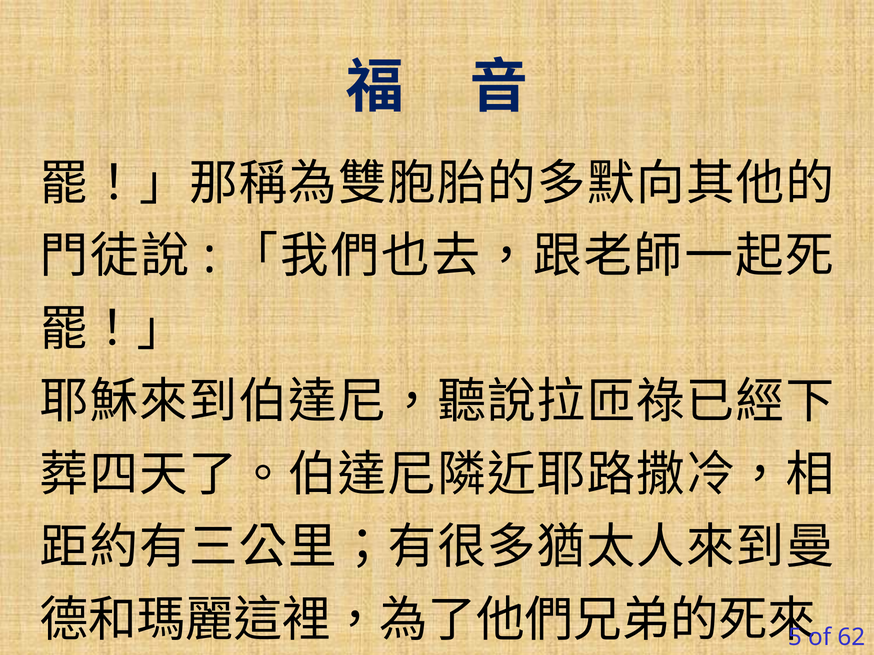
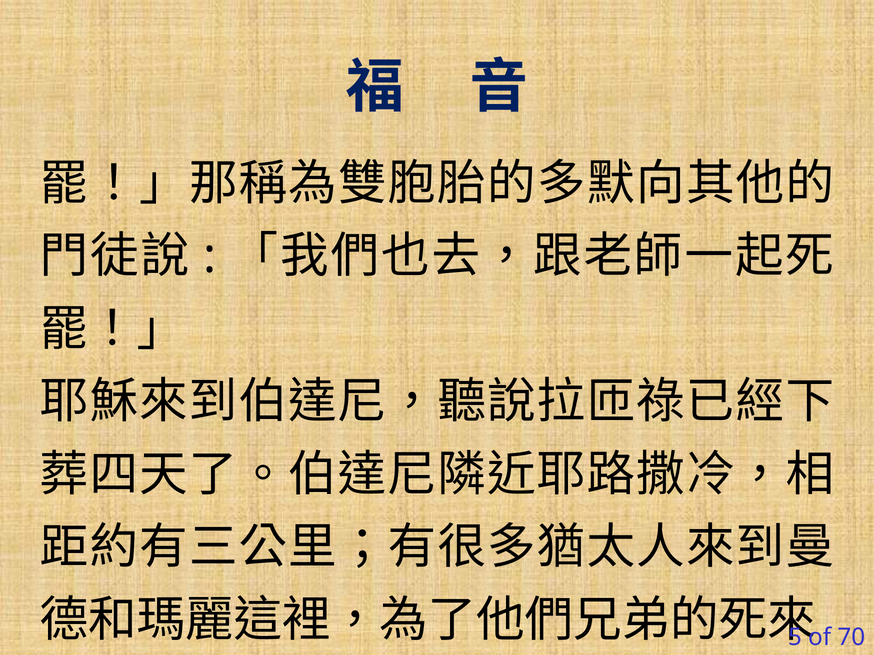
62: 62 -> 70
